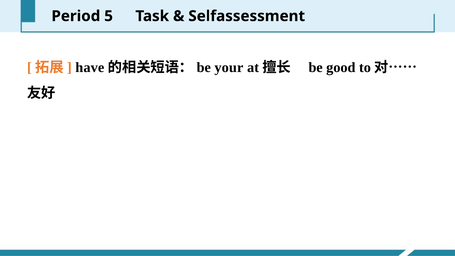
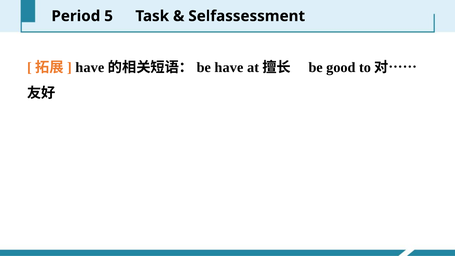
be your: your -> have
